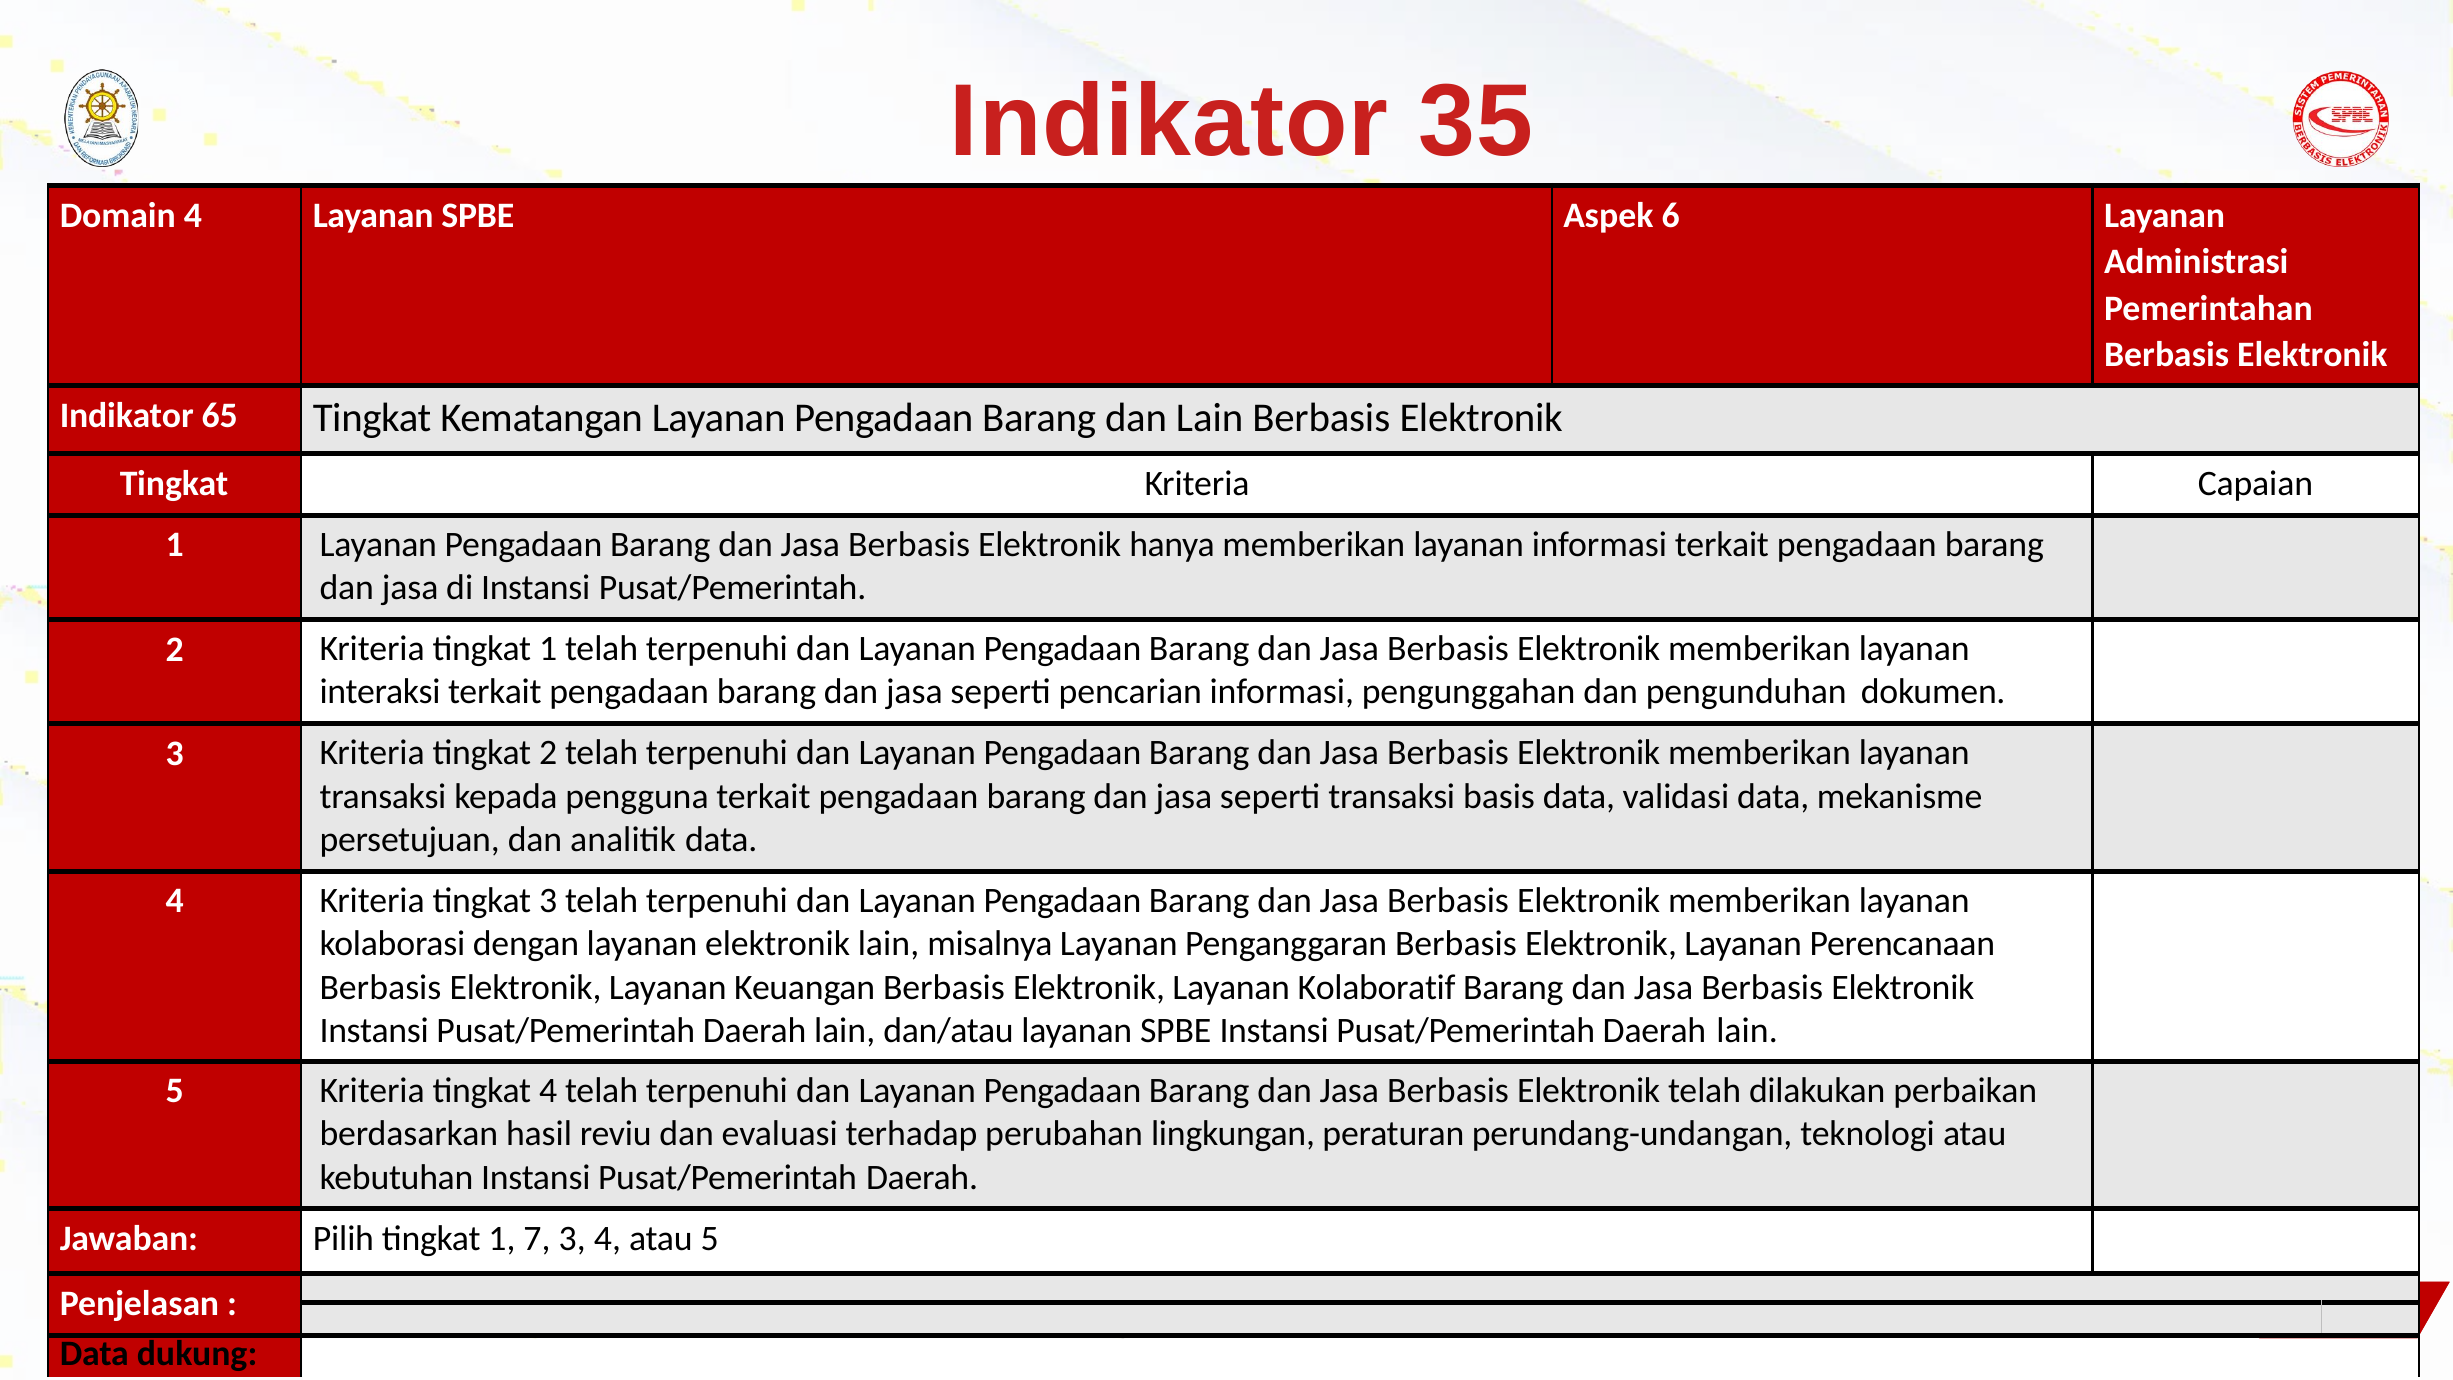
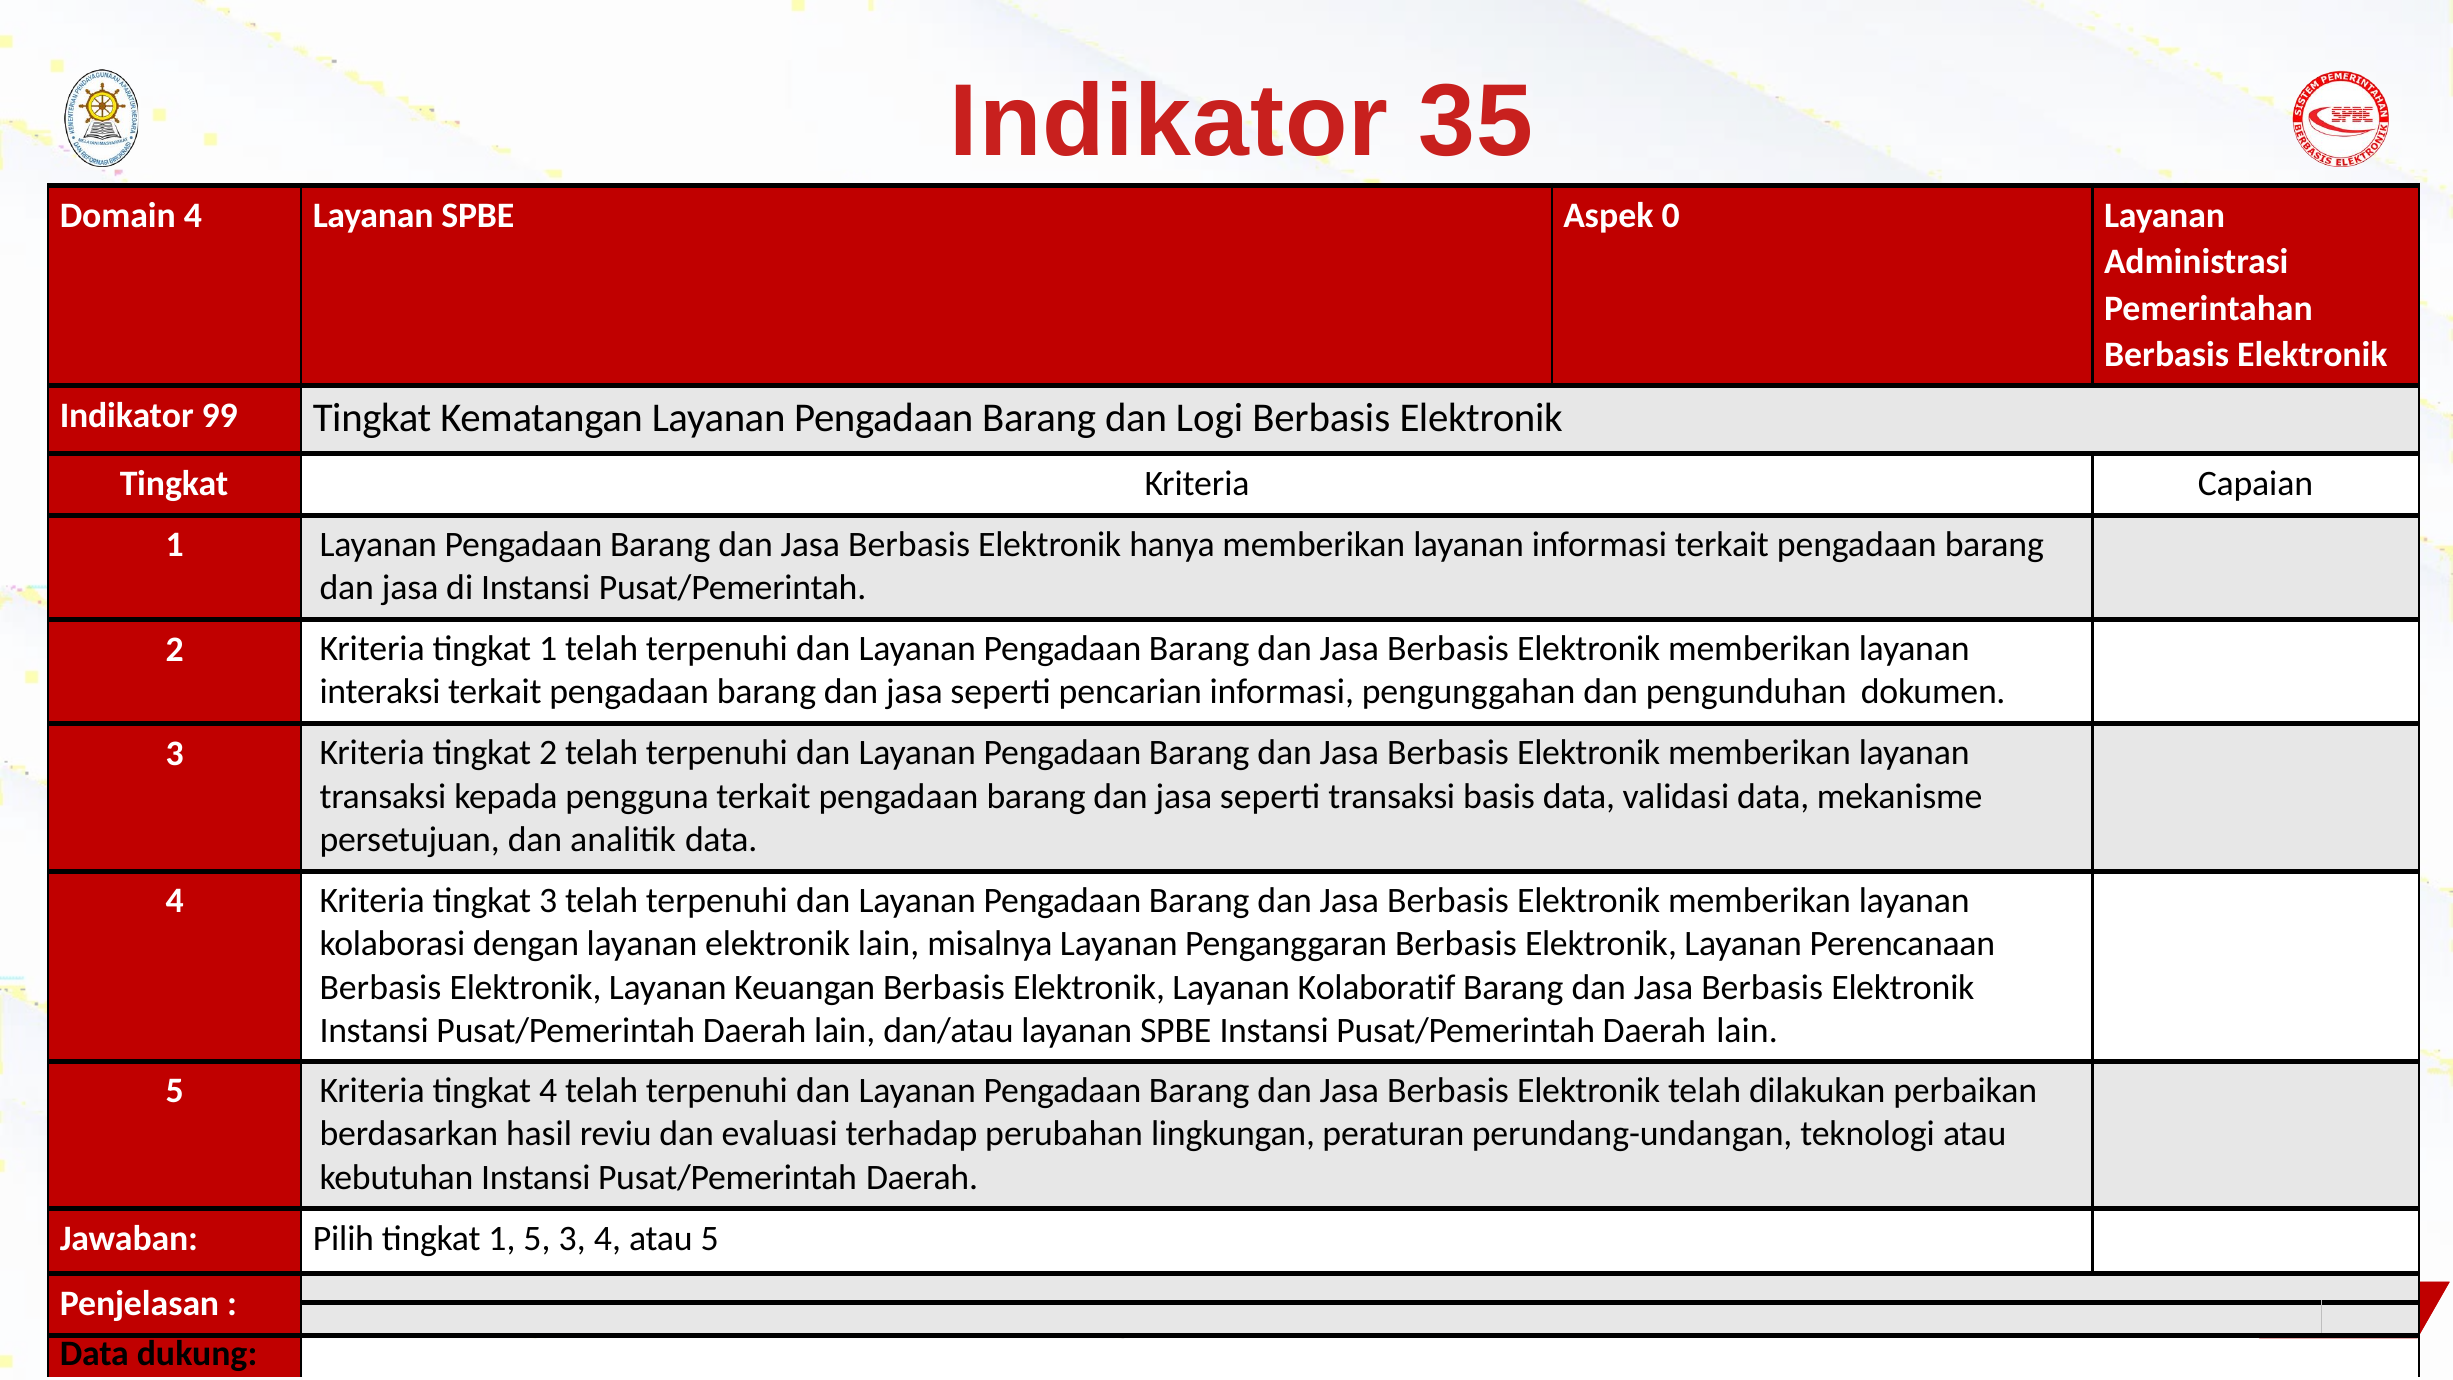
6: 6 -> 0
65: 65 -> 99
dan Lain: Lain -> Logi
1 7: 7 -> 5
